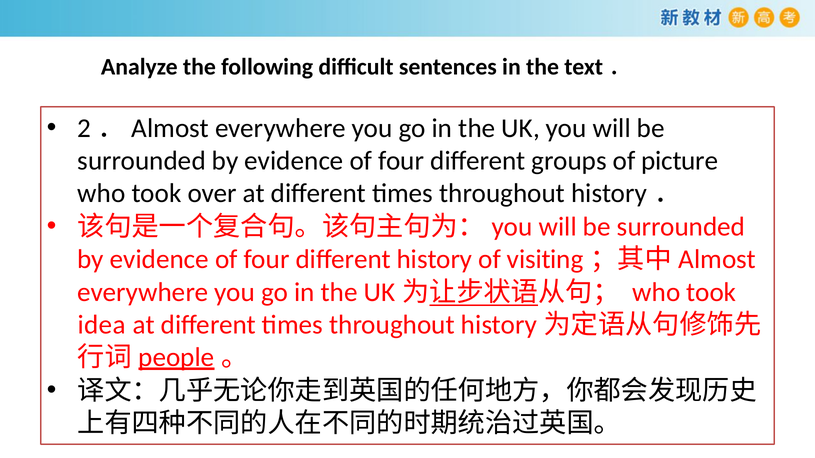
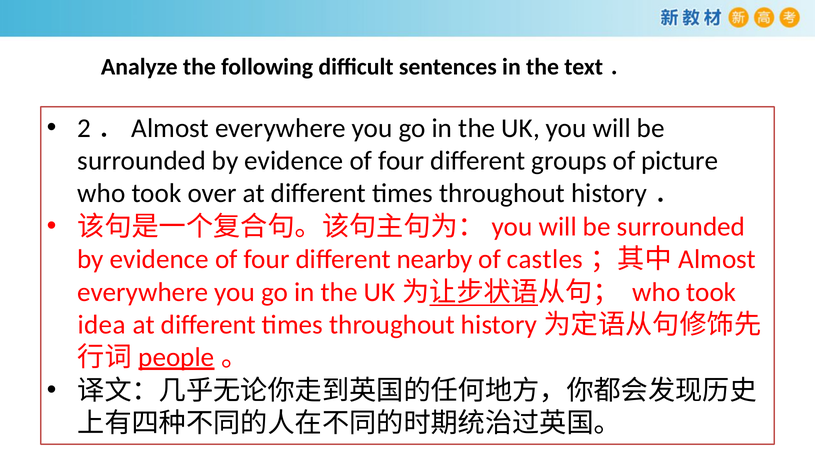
different history: history -> nearby
visiting: visiting -> castles
